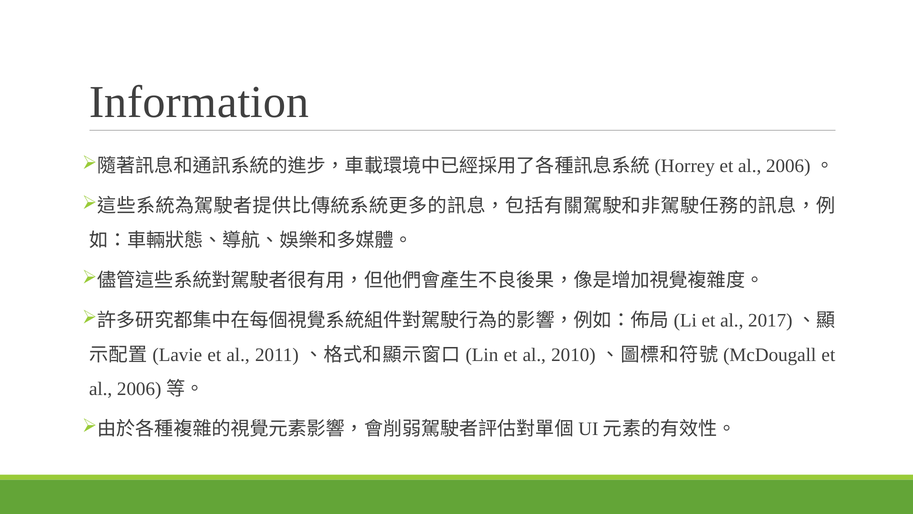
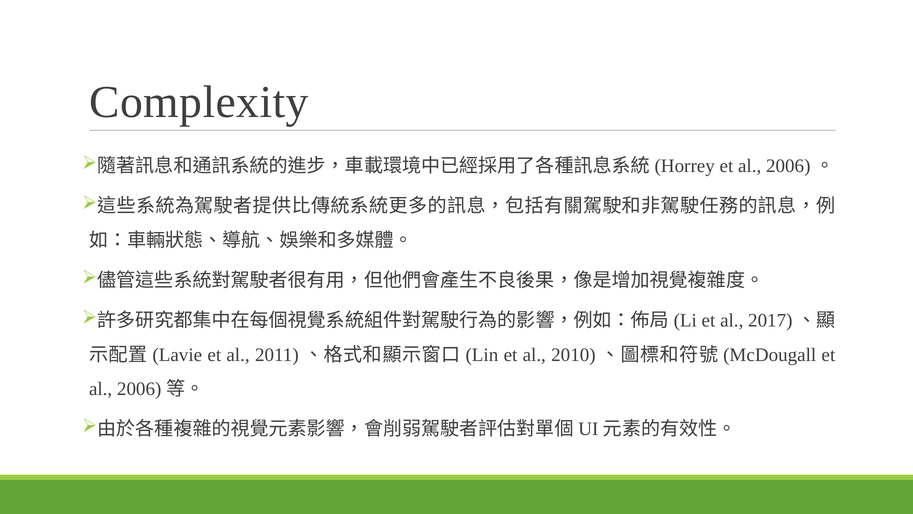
Information: Information -> Complexity
